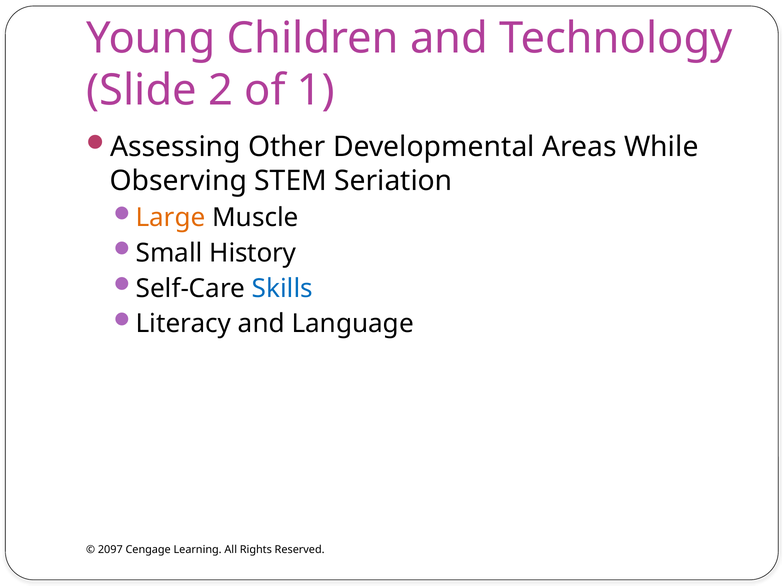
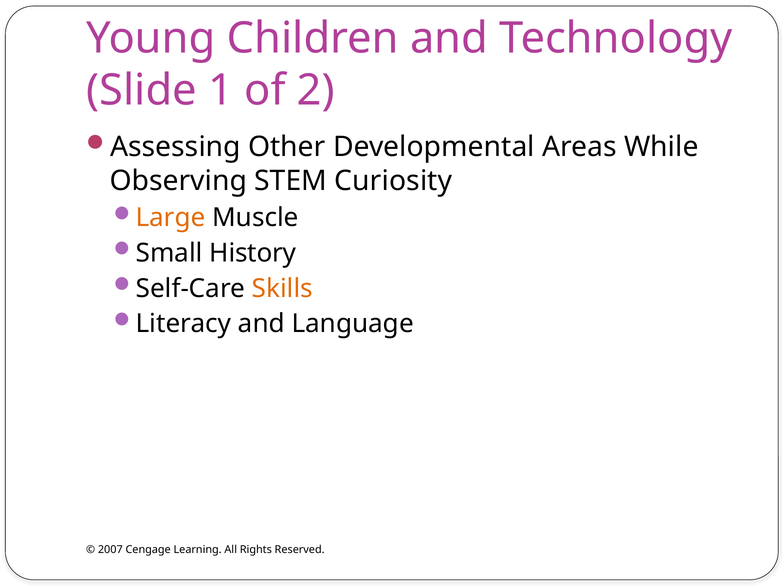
2: 2 -> 1
1: 1 -> 2
Seriation: Seriation -> Curiosity
Skills colour: blue -> orange
2097: 2097 -> 2007
